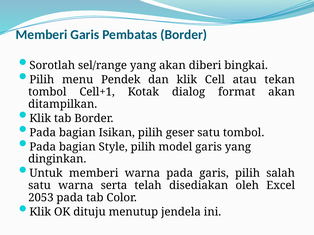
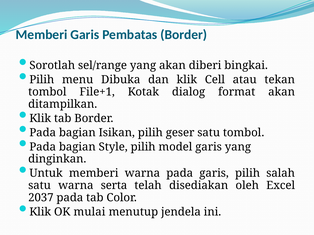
Pendek: Pendek -> Dibuka
Cell+1: Cell+1 -> File+1
2053: 2053 -> 2037
dituju: dituju -> mulai
